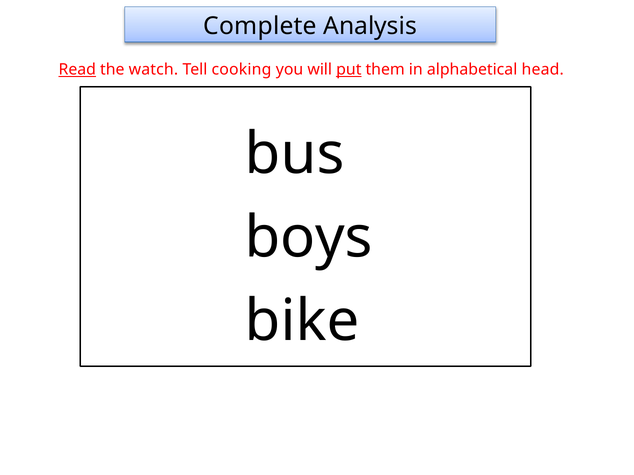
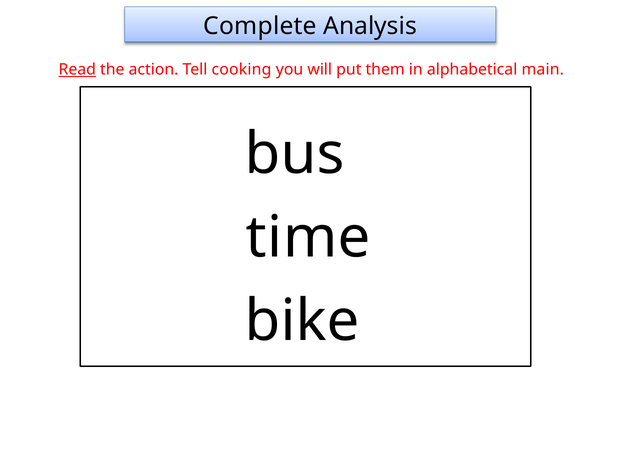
watch: watch -> action
put underline: present -> none
head: head -> main
boys: boys -> time
